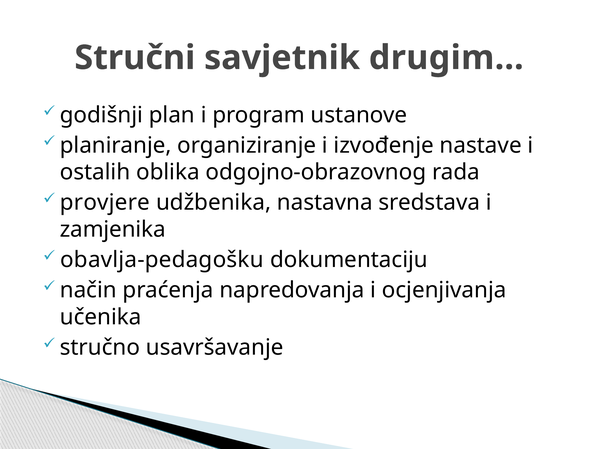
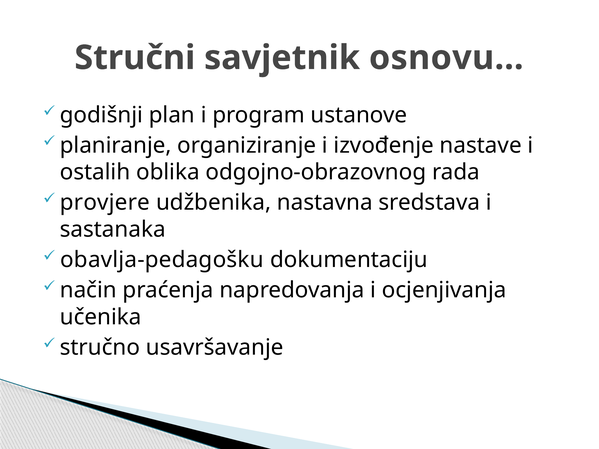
drugim…: drugim… -> osnovu…
zamjenika: zamjenika -> sastanaka
